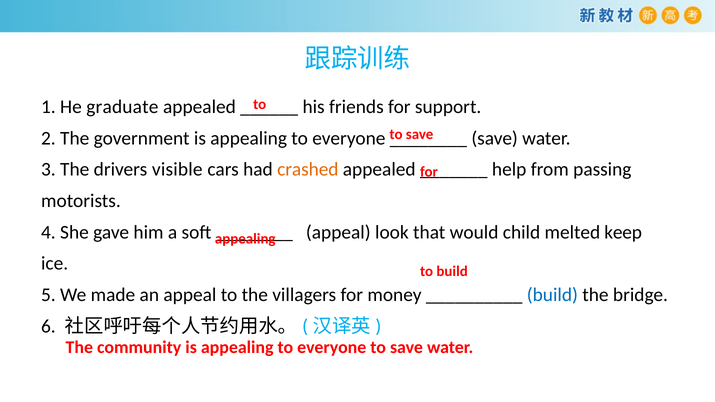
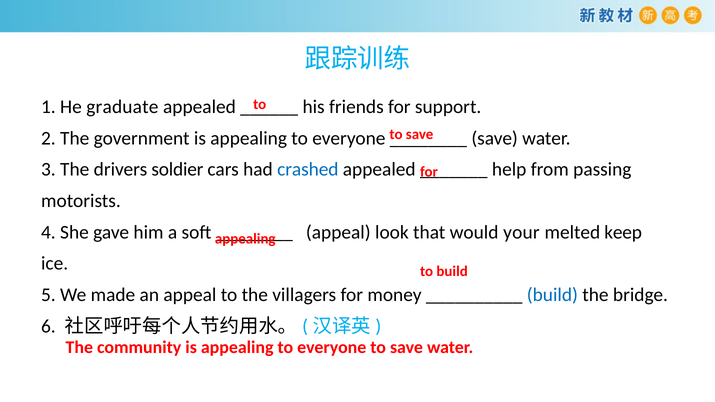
visible: visible -> soldier
crashed colour: orange -> blue
child: child -> your
